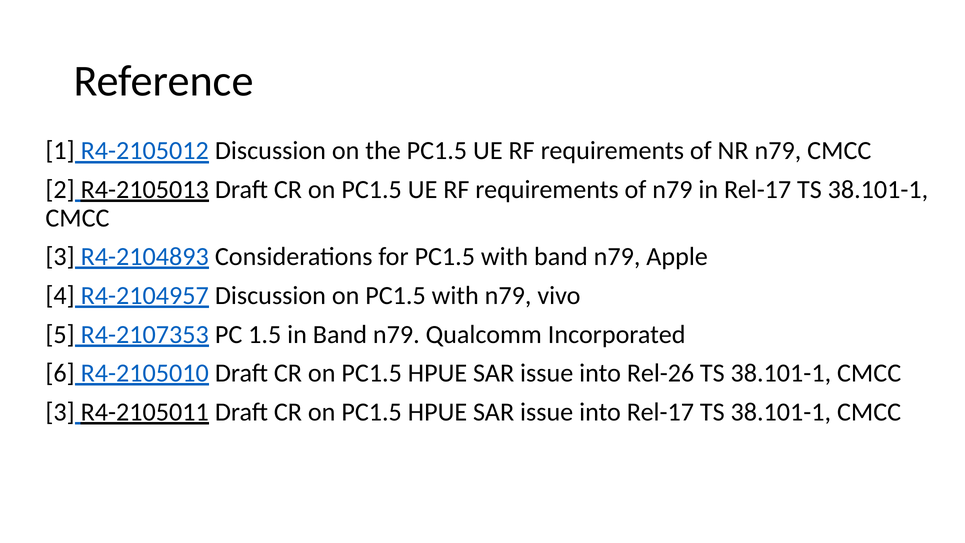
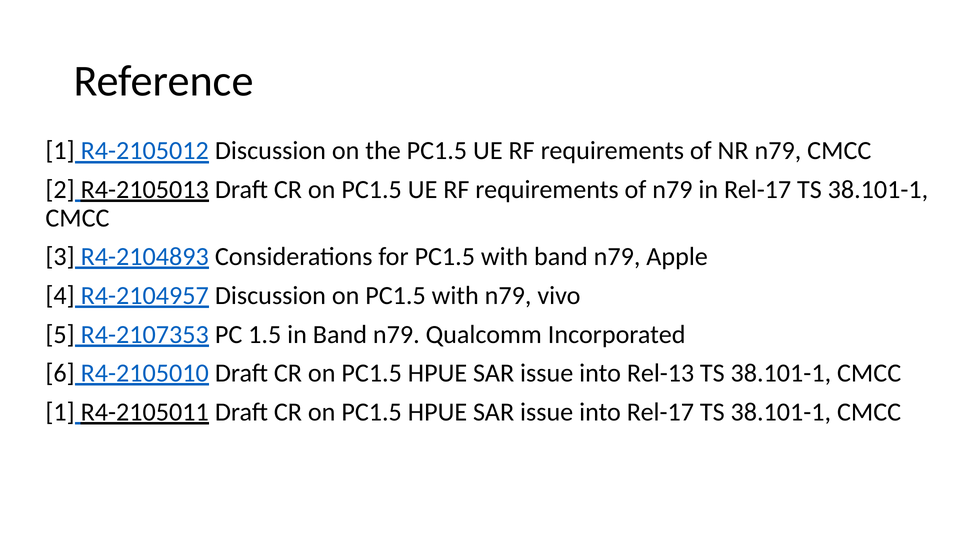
Rel-26: Rel-26 -> Rel-13
3 at (60, 412): 3 -> 1
